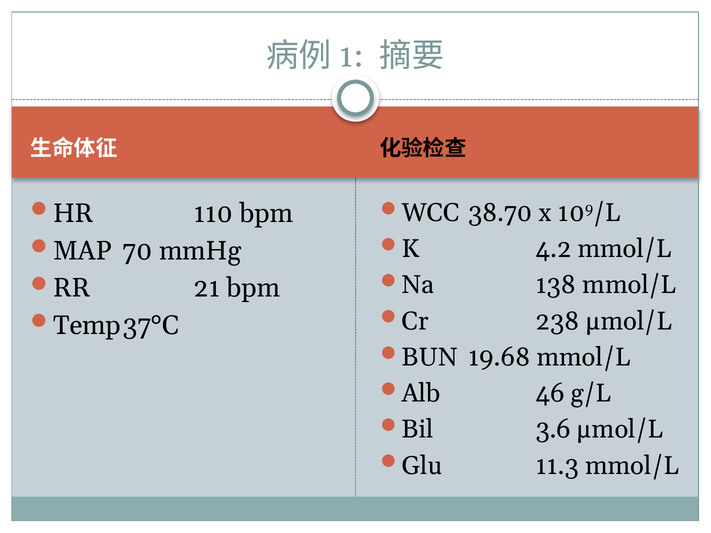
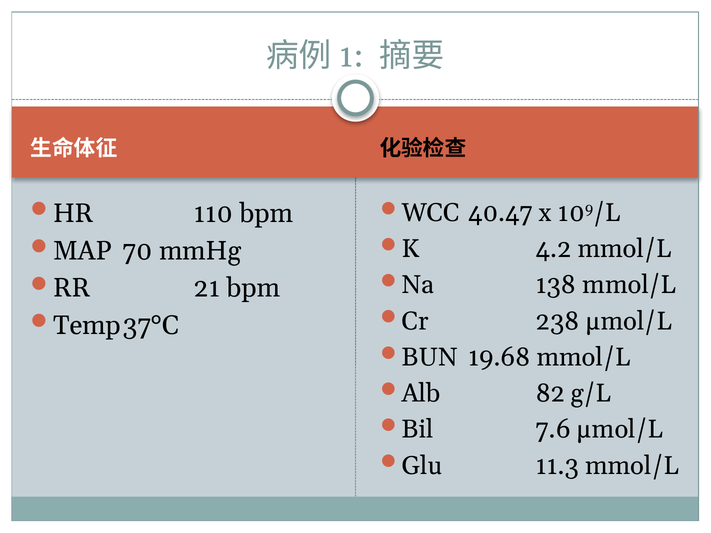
38.70: 38.70 -> 40.47
46: 46 -> 82
3.6: 3.6 -> 7.6
